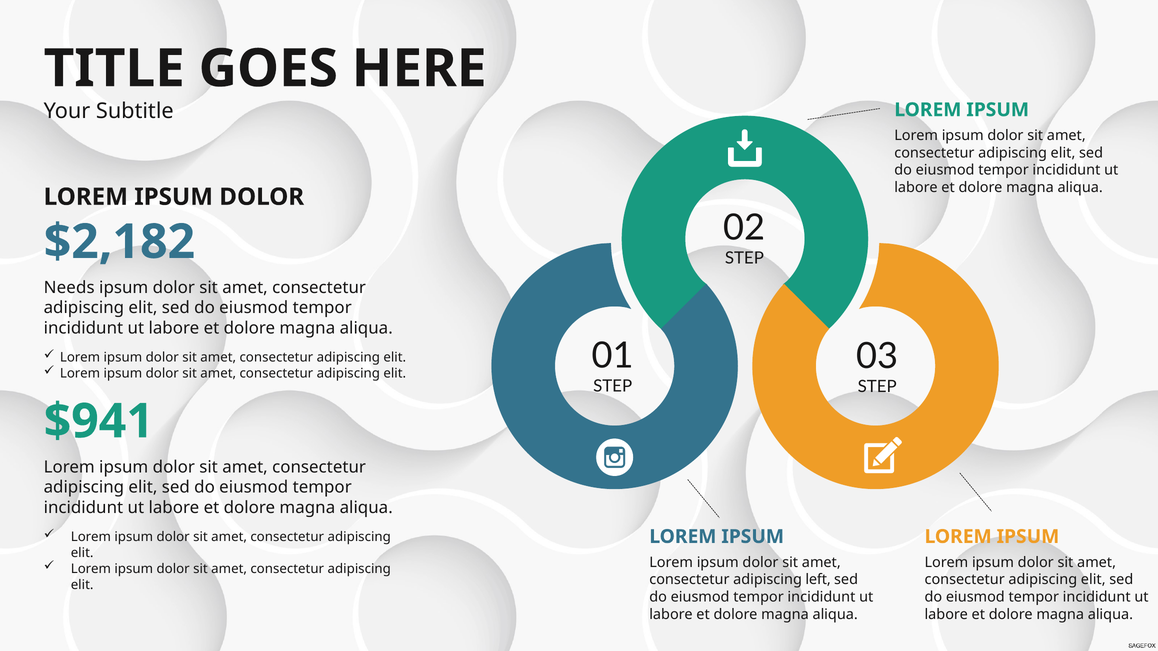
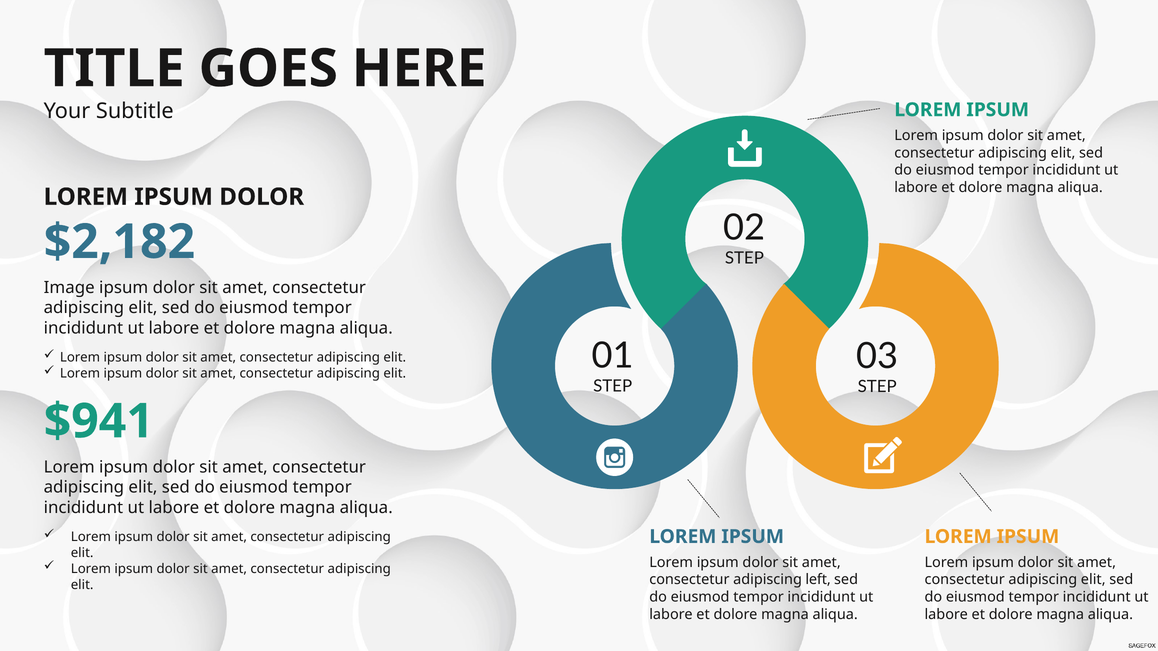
Needs: Needs -> Image
